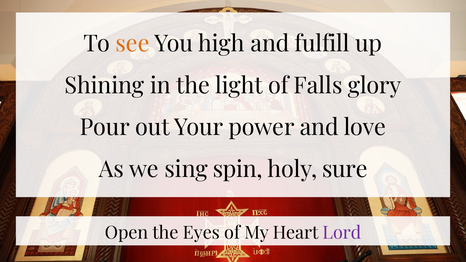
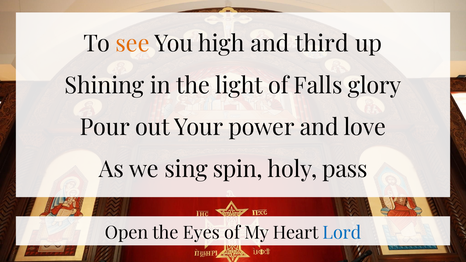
fulfill: fulfill -> third
sure: sure -> pass
Lord colour: purple -> blue
